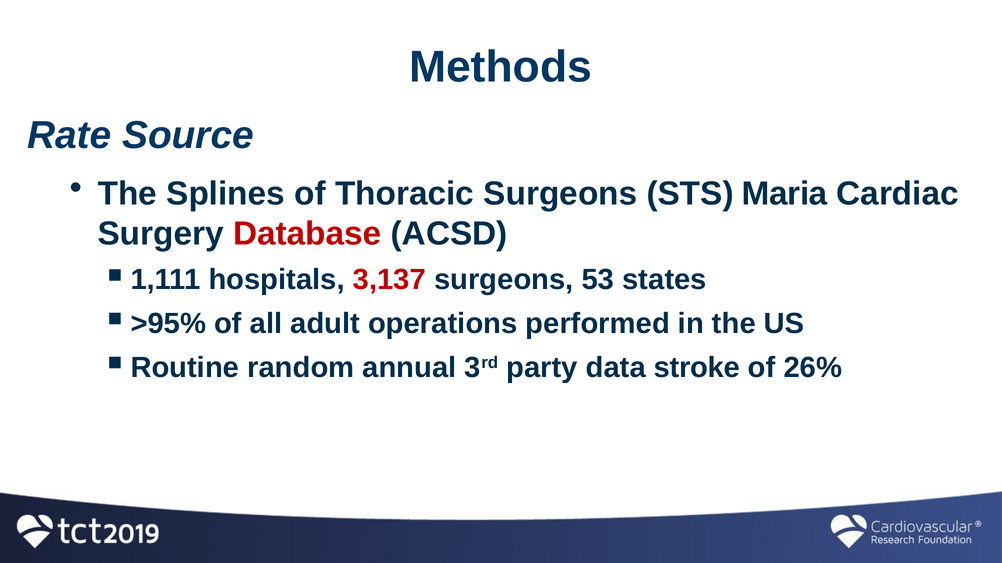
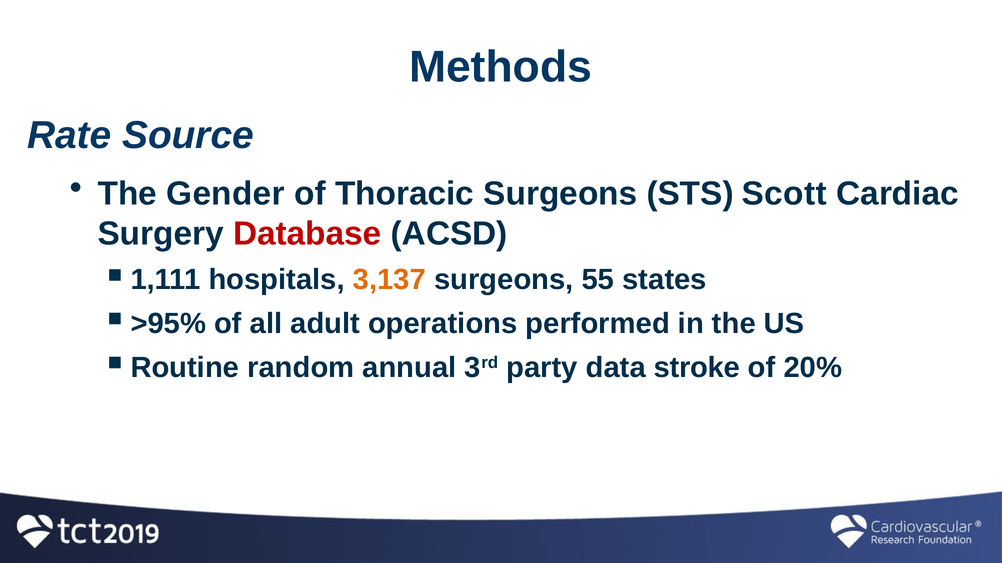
Splines: Splines -> Gender
Maria: Maria -> Scott
3,137 colour: red -> orange
53: 53 -> 55
26%: 26% -> 20%
